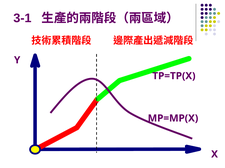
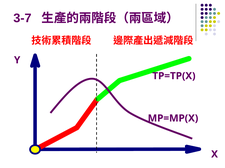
3-1: 3-1 -> 3-7
